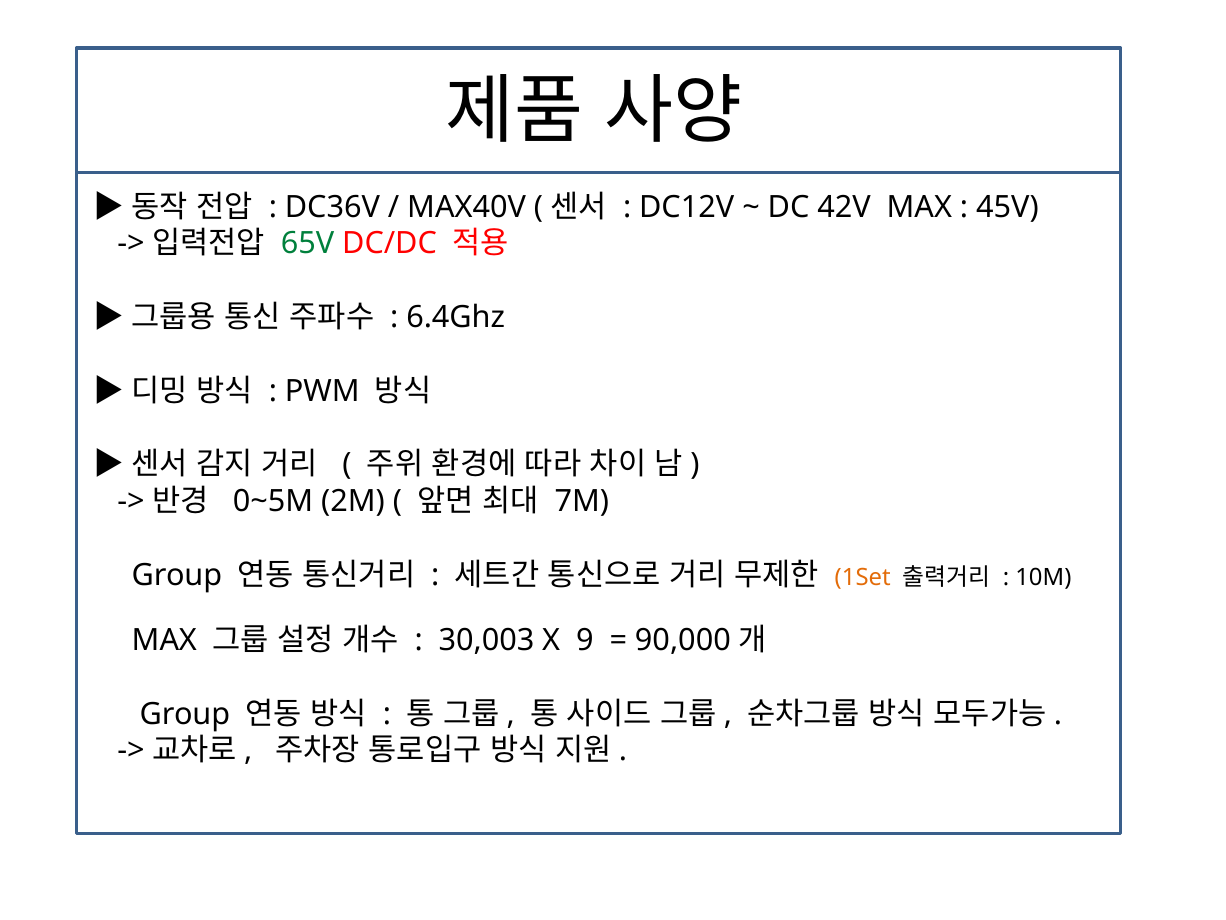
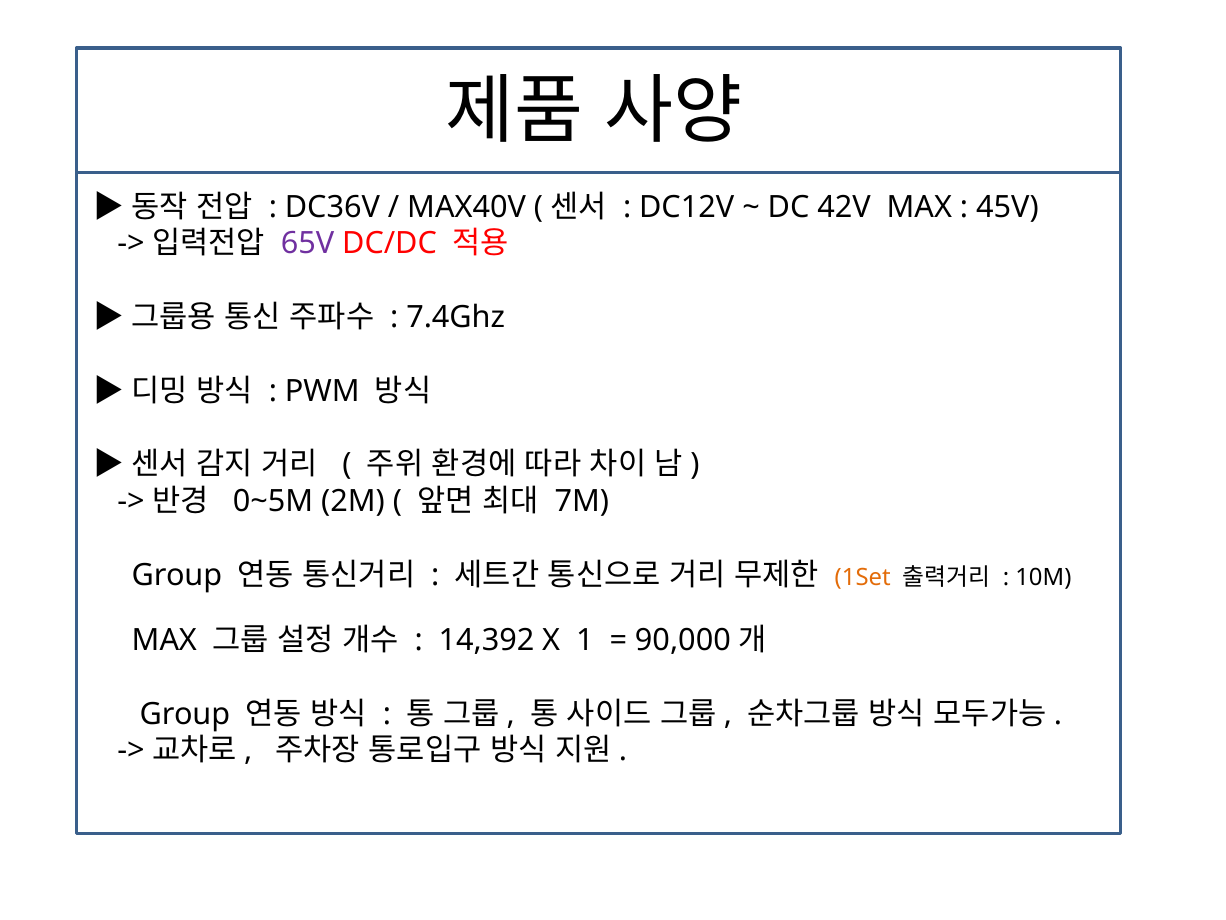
65V colour: green -> purple
6.4Ghz: 6.4Ghz -> 7.4Ghz
30,003: 30,003 -> 14,392
9: 9 -> 1
